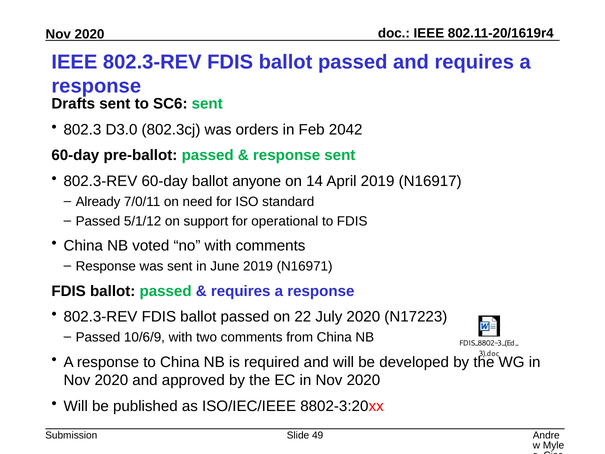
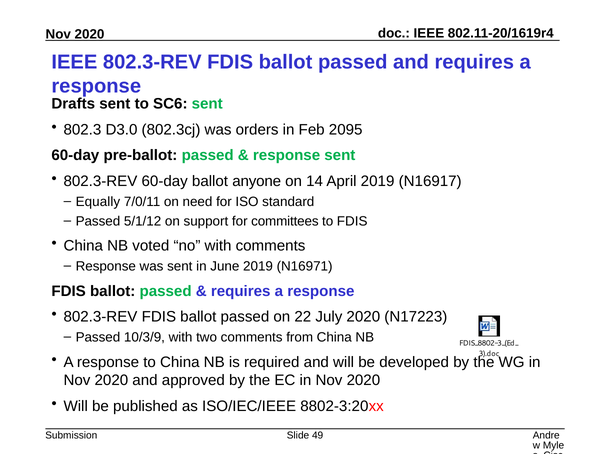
2042: 2042 -> 2095
Already: Already -> Equally
operational: operational -> committees
10/6/9: 10/6/9 -> 10/3/9
